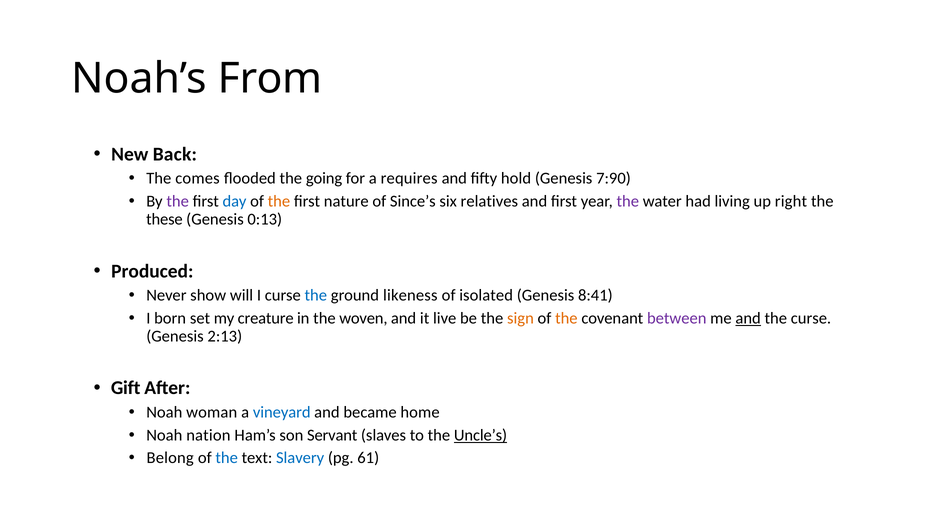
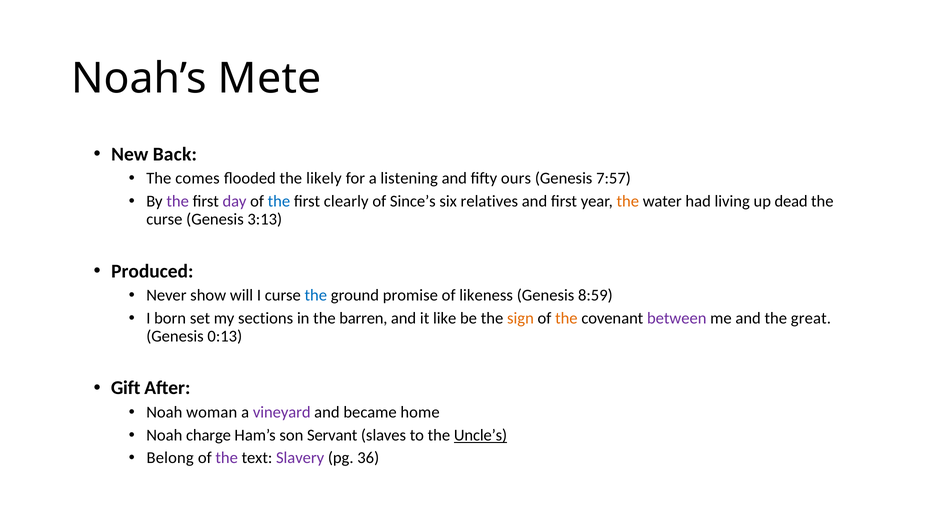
From: From -> Mete
going: going -> likely
requires: requires -> listening
hold: hold -> ours
7:90: 7:90 -> 7:57
day colour: blue -> purple
the at (279, 201) colour: orange -> blue
nature: nature -> clearly
the at (628, 201) colour: purple -> orange
right: right -> dead
these at (164, 219): these -> curse
0:13: 0:13 -> 3:13
likeness: likeness -> promise
isolated: isolated -> likeness
8:41: 8:41 -> 8:59
creature: creature -> sections
woven: woven -> barren
live: live -> like
and at (748, 318) underline: present -> none
the curse: curse -> great
2:13: 2:13 -> 0:13
vineyard colour: blue -> purple
nation: nation -> charge
the at (227, 458) colour: blue -> purple
Slavery colour: blue -> purple
61: 61 -> 36
